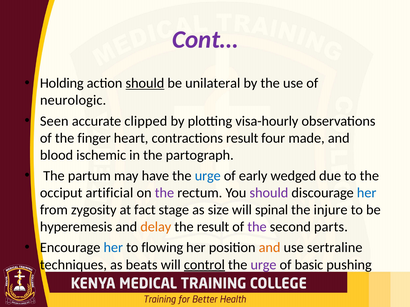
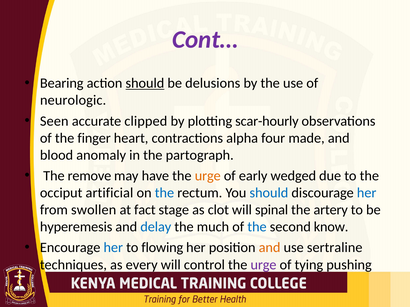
Holding: Holding -> Bearing
unilateral: unilateral -> delusions
visa-hourly: visa-hourly -> scar-hourly
contractions result: result -> alpha
ischemic: ischemic -> anomaly
partum: partum -> remove
urge at (208, 176) colour: blue -> orange
the at (164, 193) colour: purple -> blue
should at (269, 193) colour: purple -> blue
zygosity: zygosity -> swollen
size: size -> clot
injure: injure -> artery
delay colour: orange -> blue
the result: result -> much
the at (257, 227) colour: purple -> blue
parts: parts -> know
beats: beats -> every
control underline: present -> none
basic: basic -> tying
